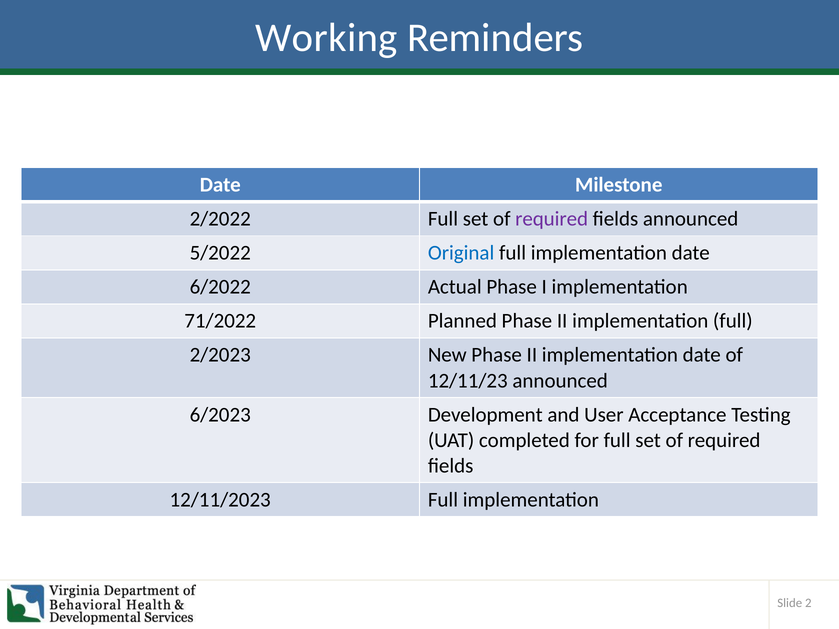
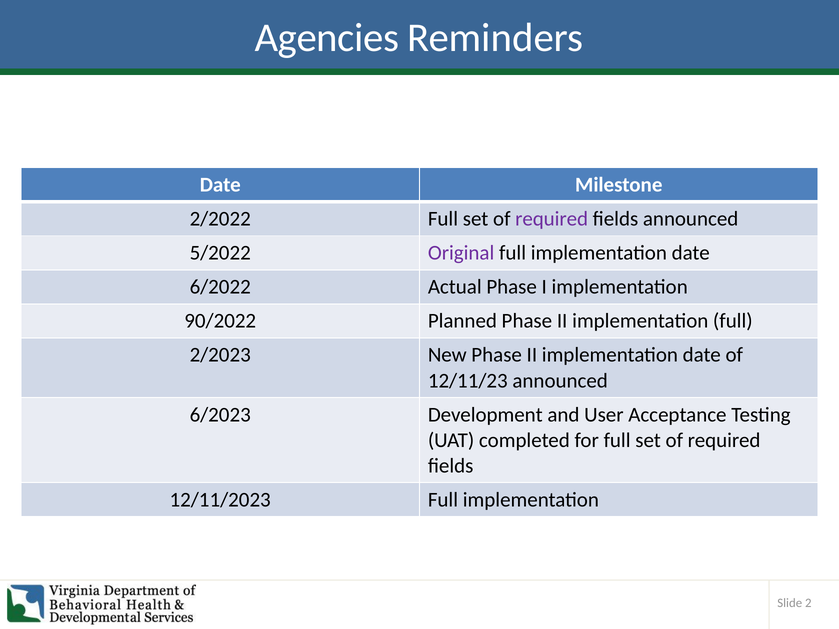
Working: Working -> Agencies
Original colour: blue -> purple
71/2022: 71/2022 -> 90/2022
